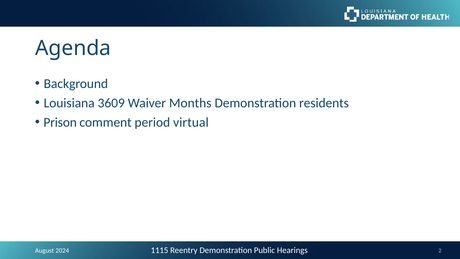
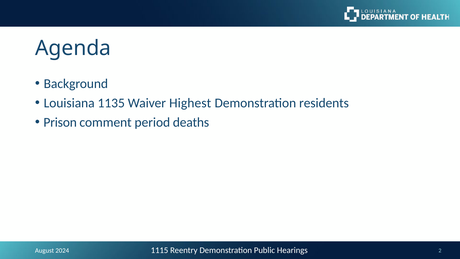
3609: 3609 -> 1135
Months: Months -> Highest
virtual: virtual -> deaths
